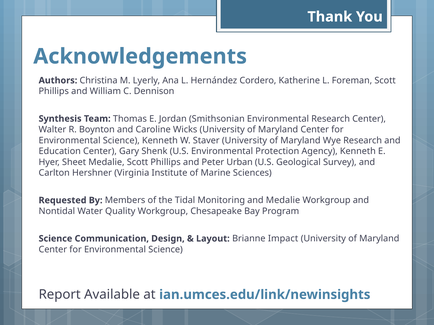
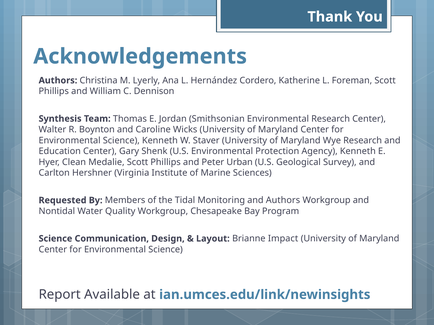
Sheet: Sheet -> Clean
and Medalie: Medalie -> Authors
